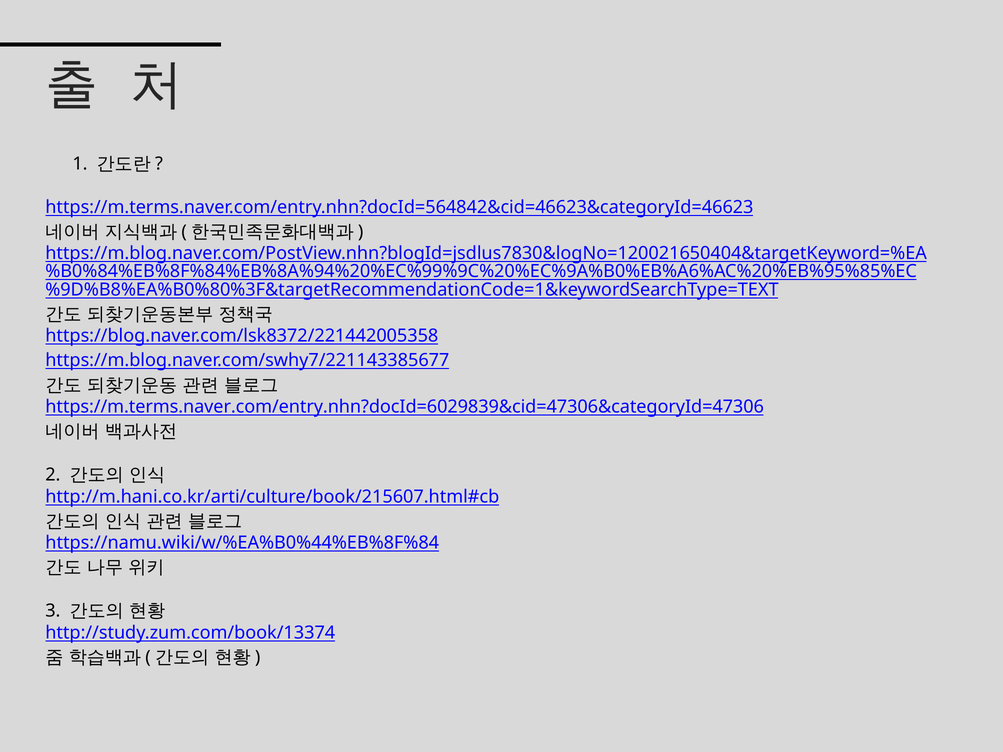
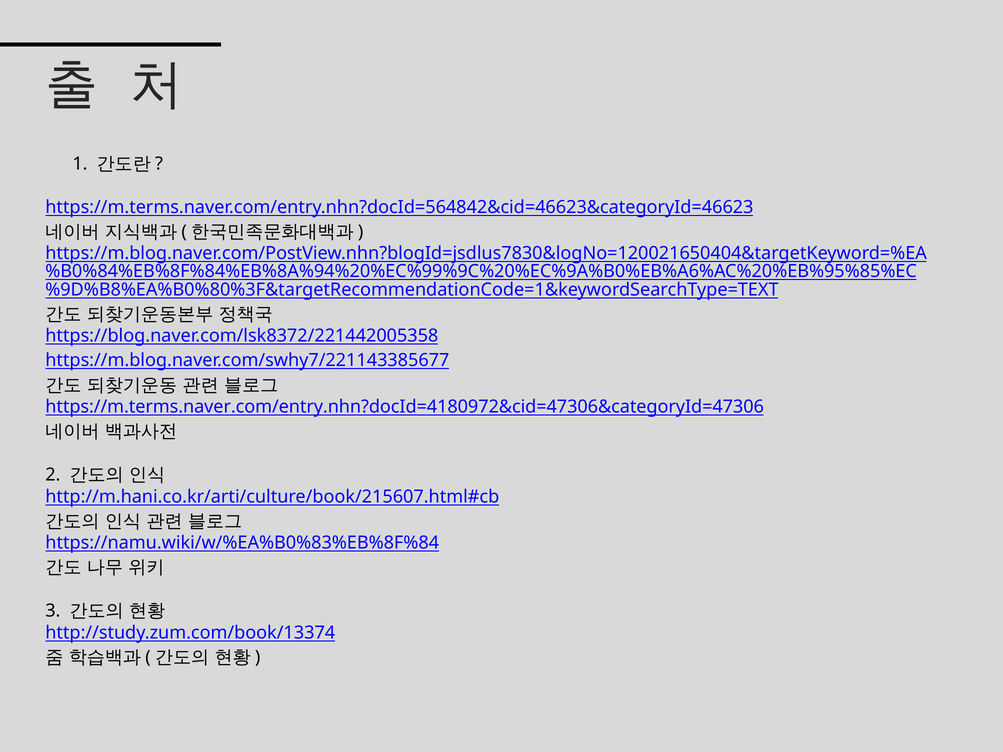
https://m.terms.naver.com/entry.nhn?docId=6029839&cid=47306&categoryId=47306: https://m.terms.naver.com/entry.nhn?docId=6029839&cid=47306&categoryId=47306 -> https://m.terms.naver.com/entry.nhn?docId=4180972&cid=47306&categoryId=47306
https://namu.wiki/w/%EA%B0%44%EB%8F%84: https://namu.wiki/w/%EA%B0%44%EB%8F%84 -> https://namu.wiki/w/%EA%B0%83%EB%8F%84
